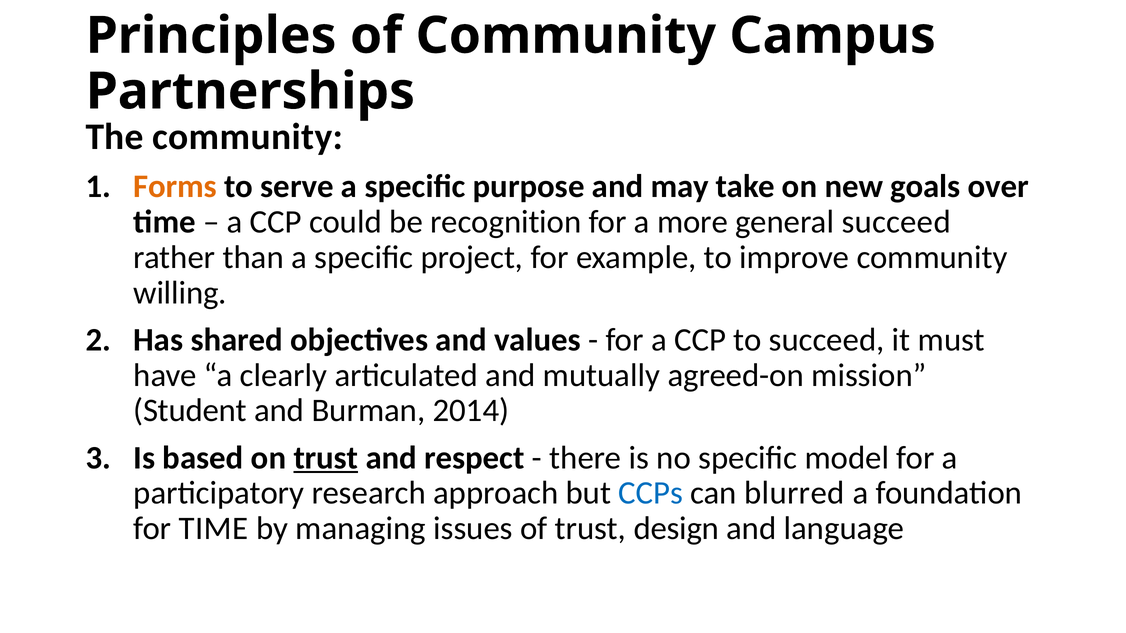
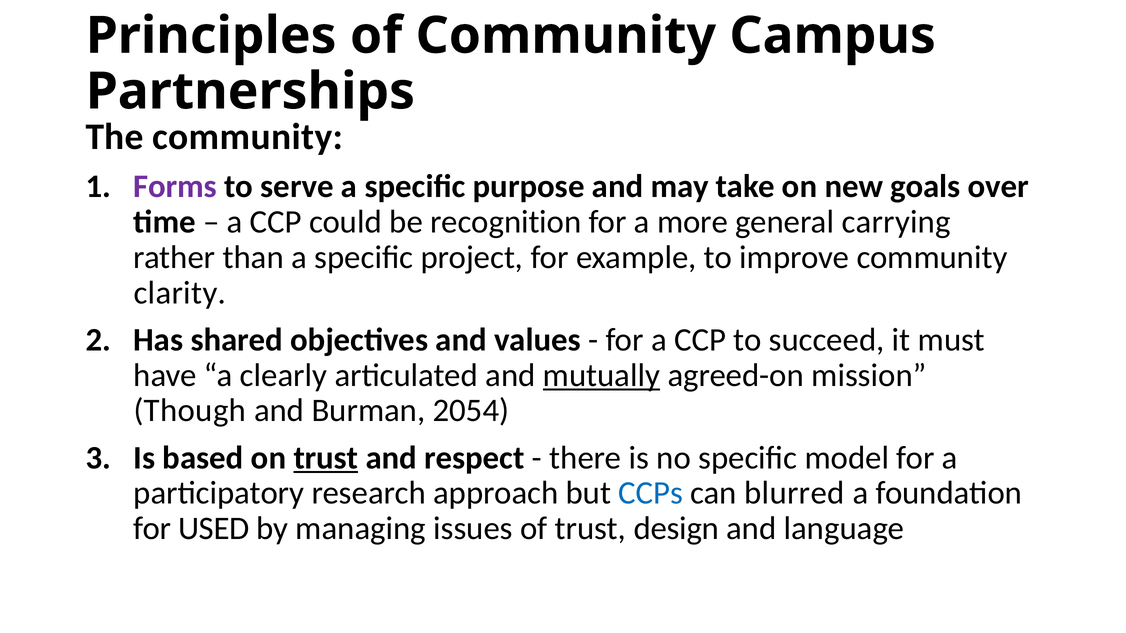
Forms colour: orange -> purple
general succeed: succeed -> carrying
willing: willing -> clarity
mutually underline: none -> present
Student: Student -> Though
2014: 2014 -> 2054
for TIME: TIME -> USED
